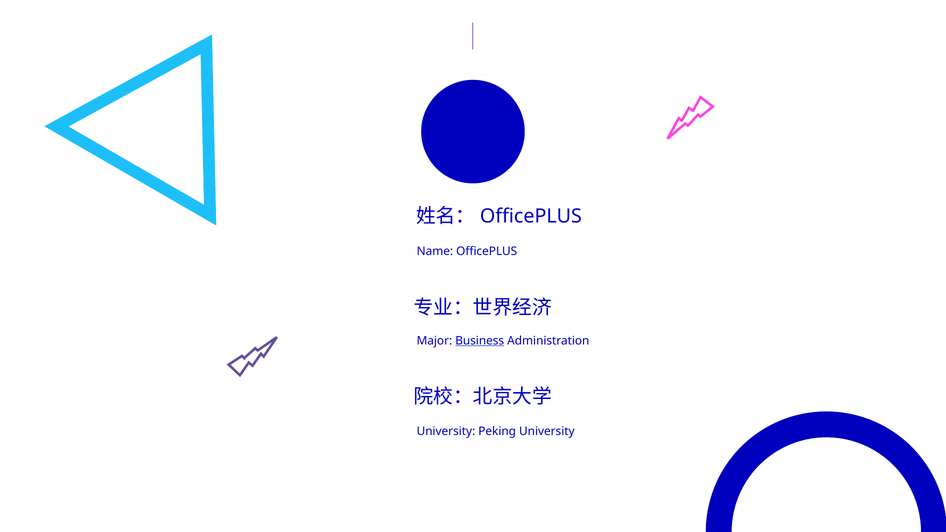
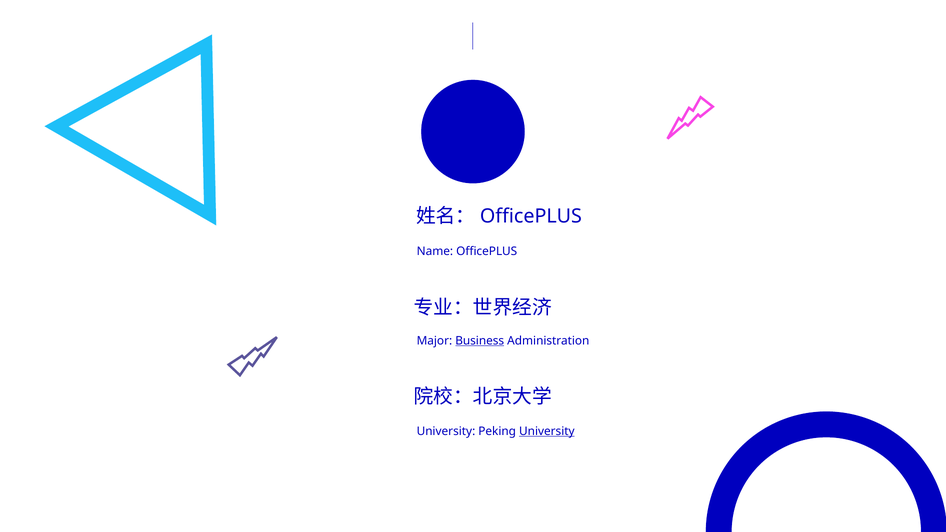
University at (547, 431) underline: none -> present
